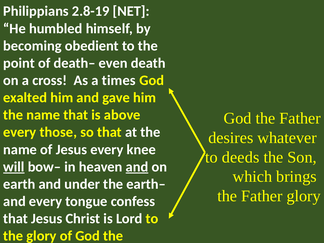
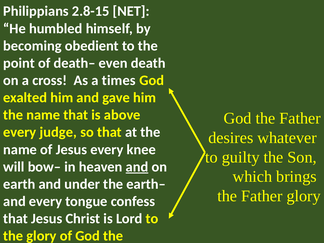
2.8-19: 2.8-19 -> 2.8-15
those: those -> judge
deeds: deeds -> guilty
will underline: present -> none
